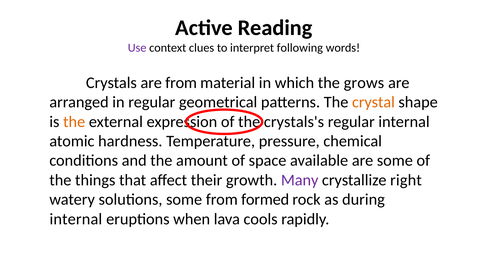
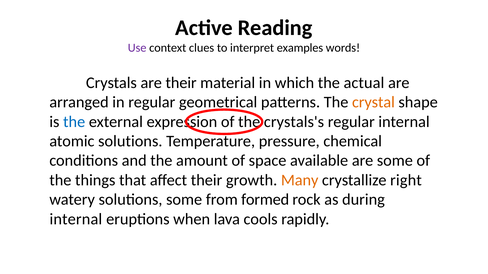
following: following -> examples
are from: from -> their
grows: grows -> actual
the at (74, 122) colour: orange -> blue
atomic hardness: hardness -> solutions
Many colour: purple -> orange
